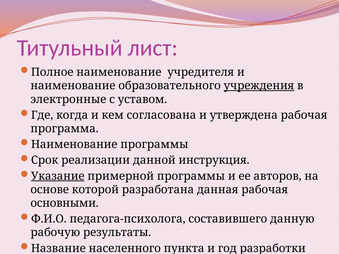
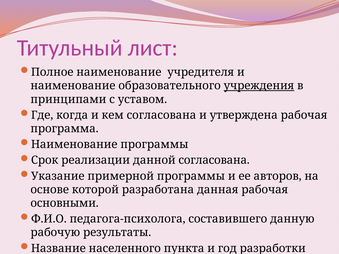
электронные: электронные -> принципами
данной инструкция: инструкция -> согласована
Указание underline: present -> none
